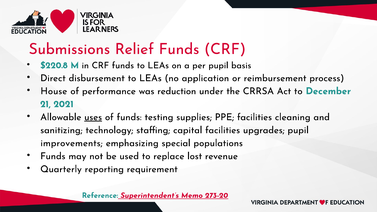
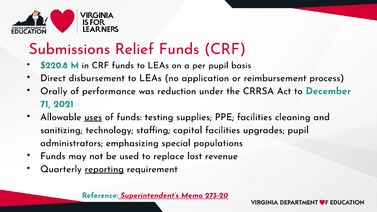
House: House -> Orally
21: 21 -> 71
improvements: improvements -> administrators
reporting underline: none -> present
